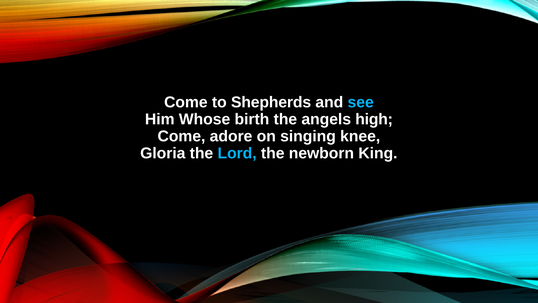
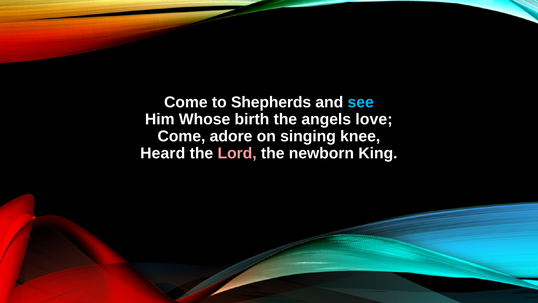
high: high -> love
Gloria: Gloria -> Heard
Lord colour: light blue -> pink
